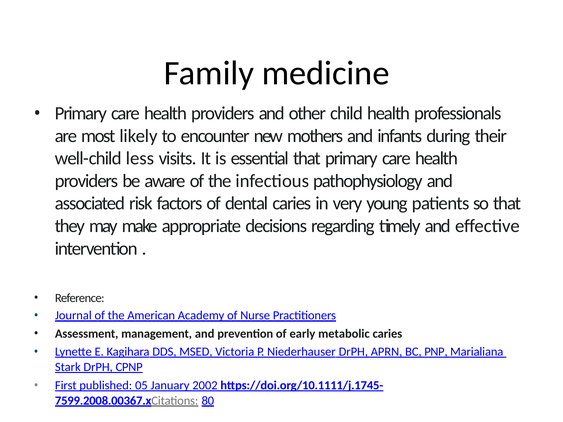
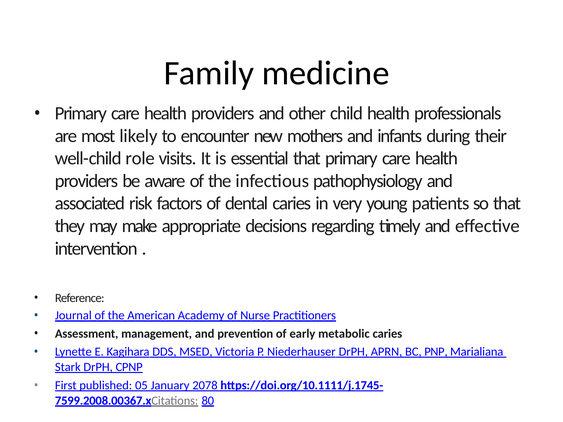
less: less -> role
2002: 2002 -> 2078
